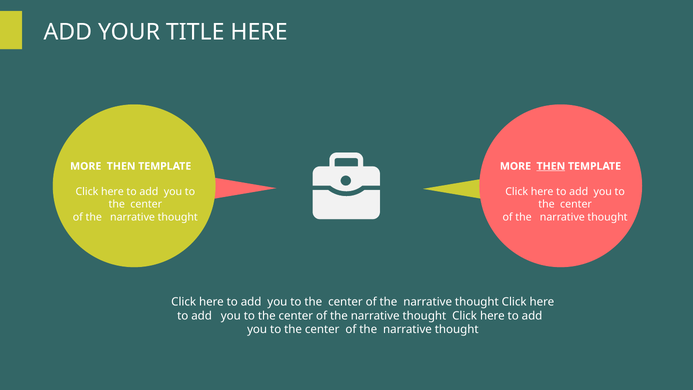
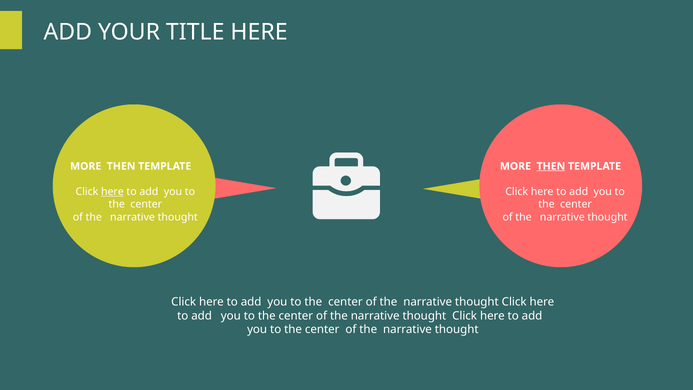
here at (112, 192) underline: none -> present
